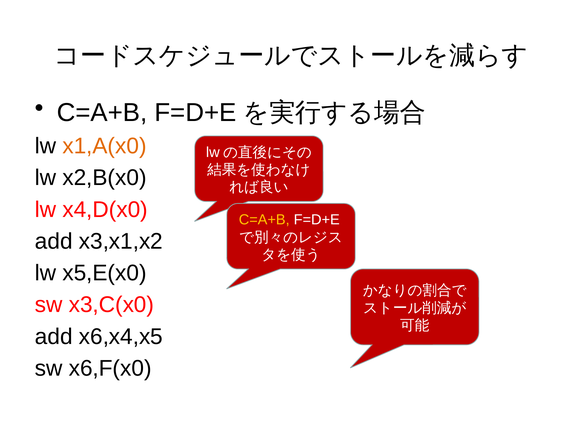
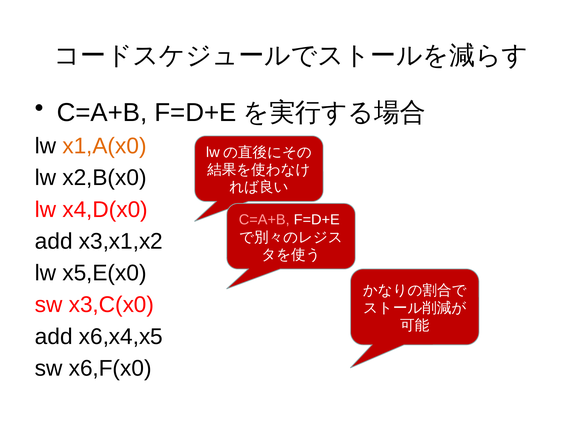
C=A+B at (264, 219) colour: yellow -> pink
